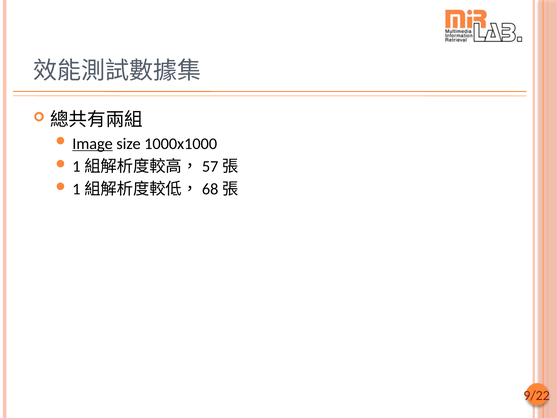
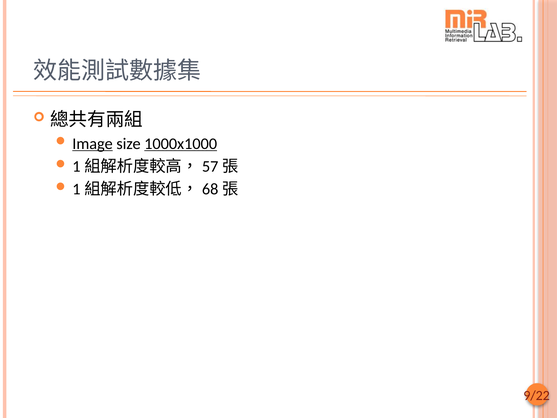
1000x1000 underline: none -> present
